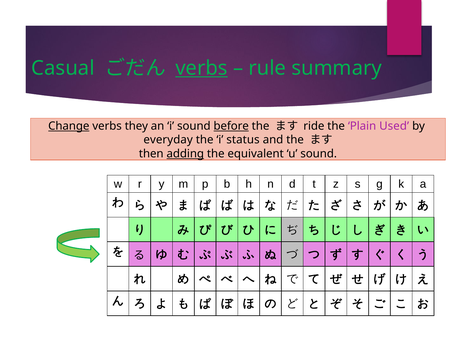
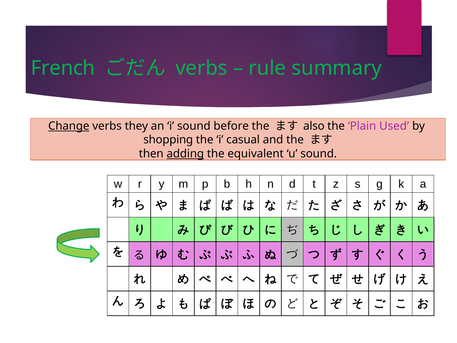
Casual: Casual -> French
verbs at (202, 68) underline: present -> none
before underline: present -> none
ride: ride -> also
everyday: everyday -> shopping
status: status -> casual
